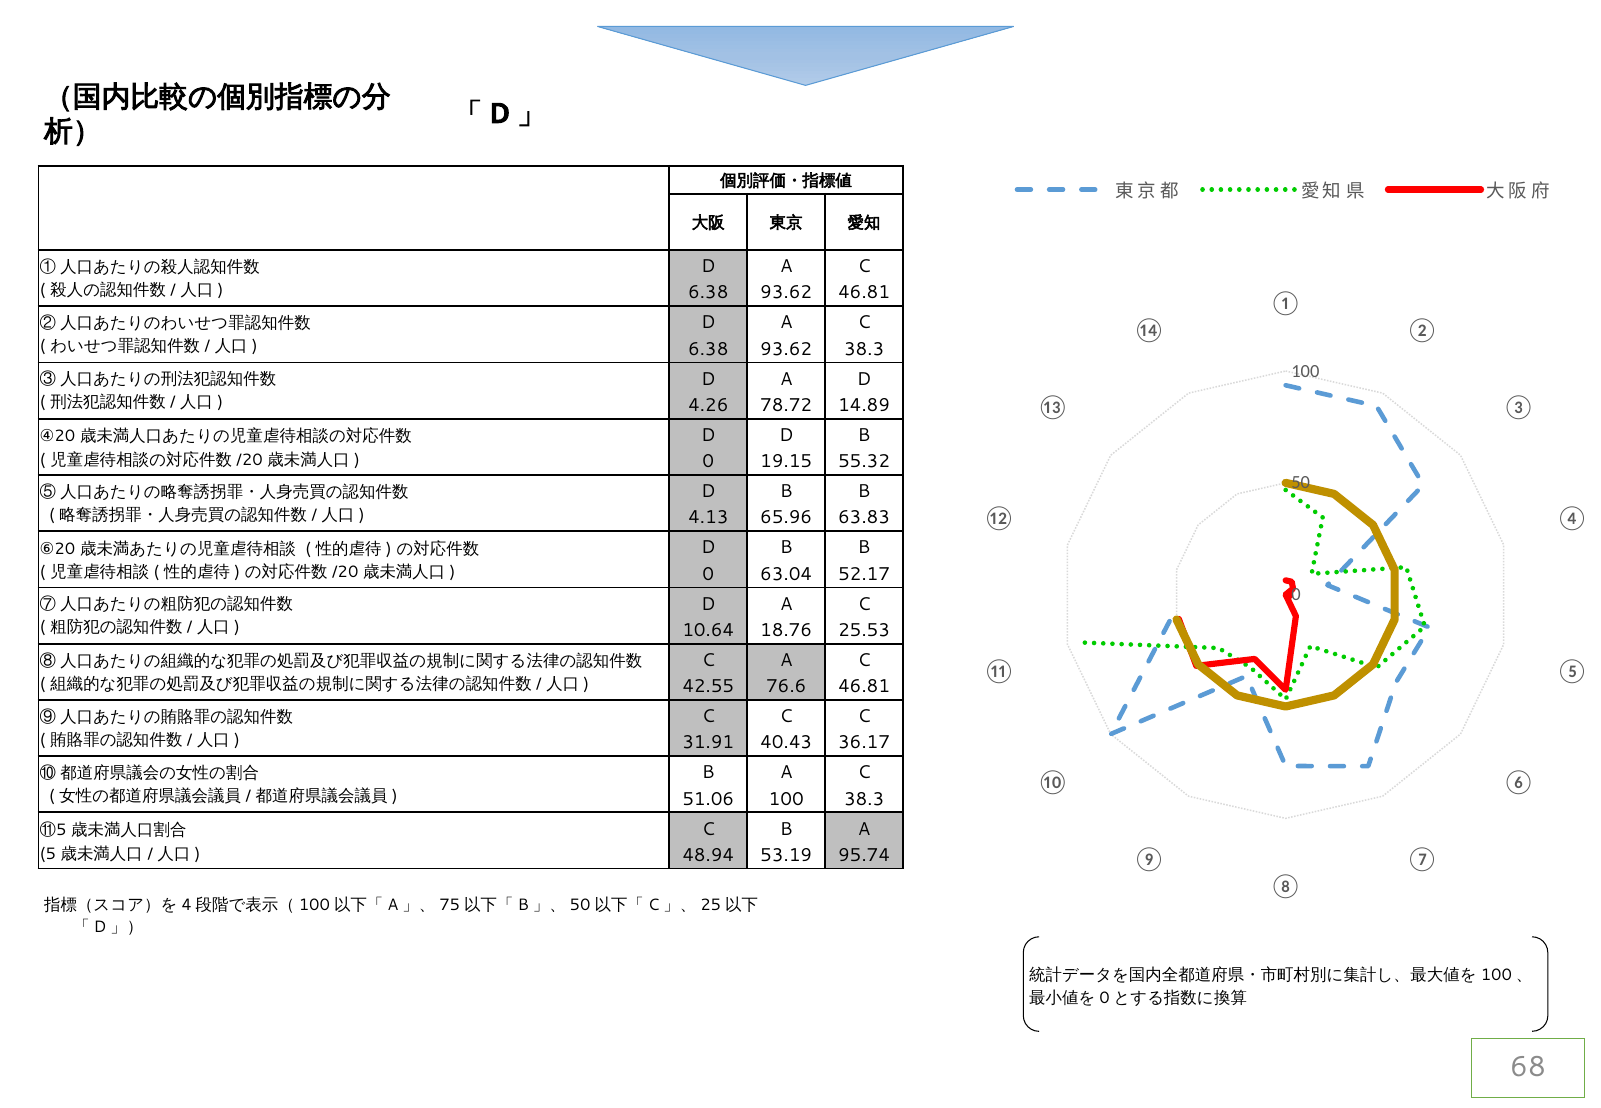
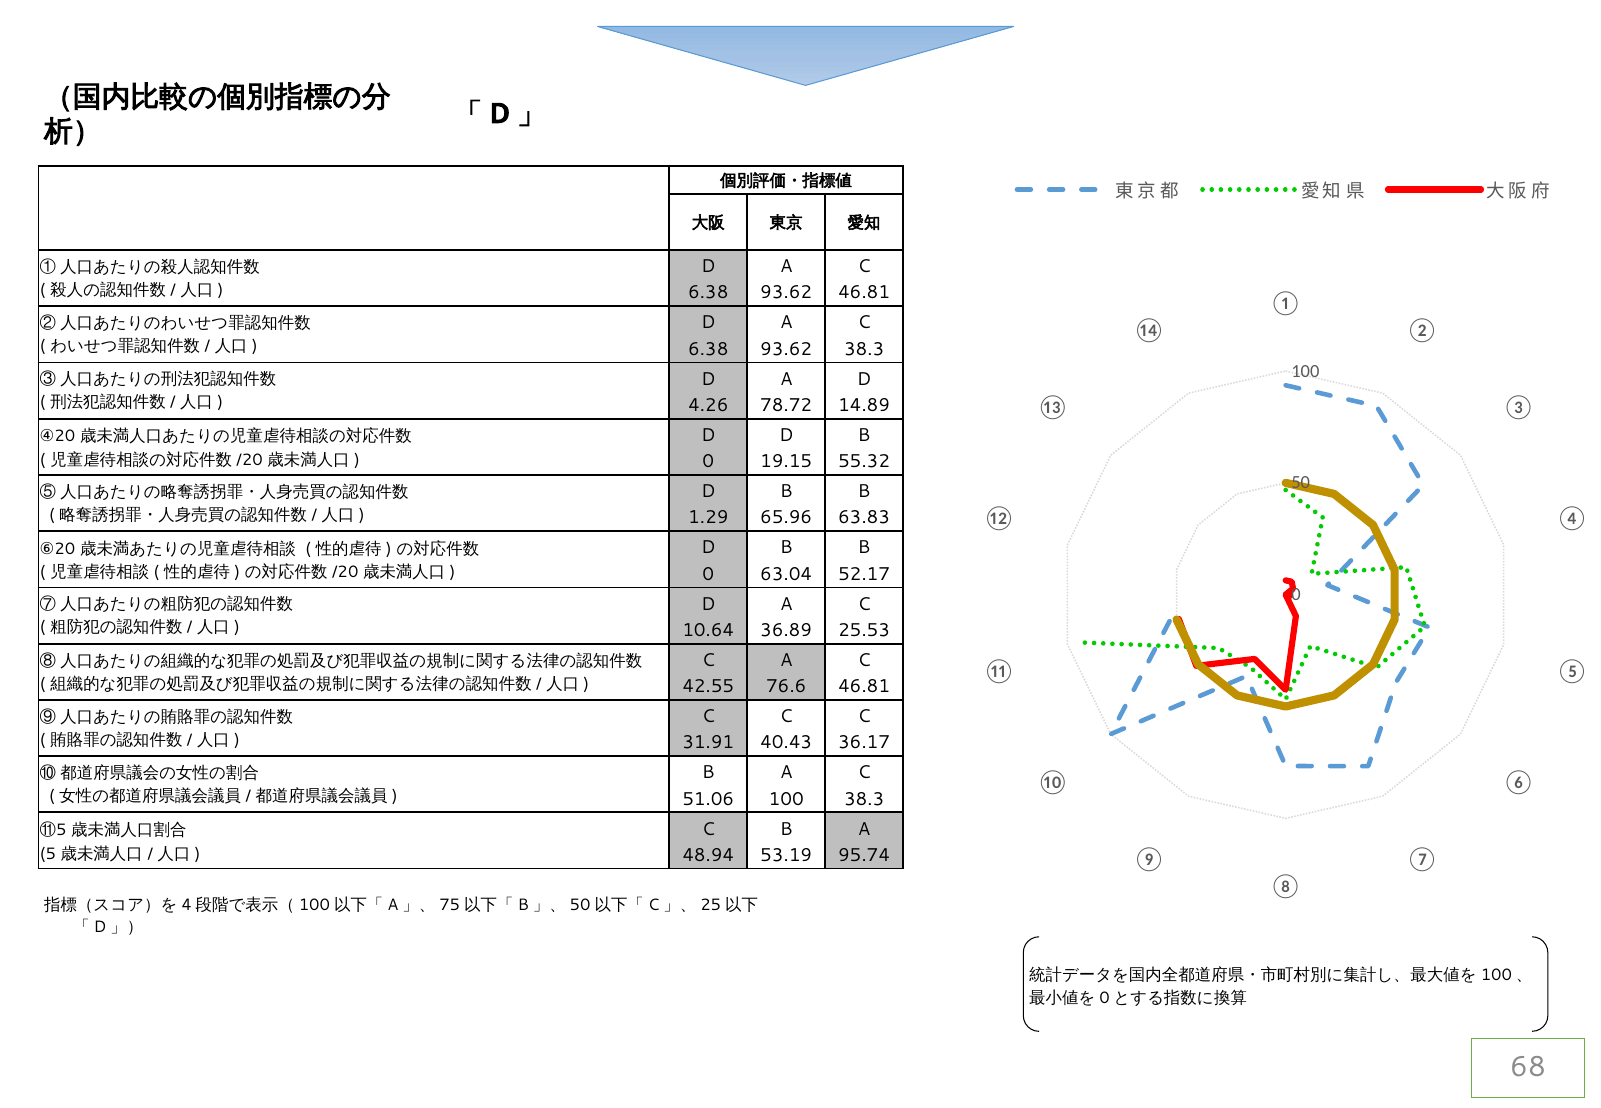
4.13: 4.13 -> 1.29
18.76: 18.76 -> 36.89
